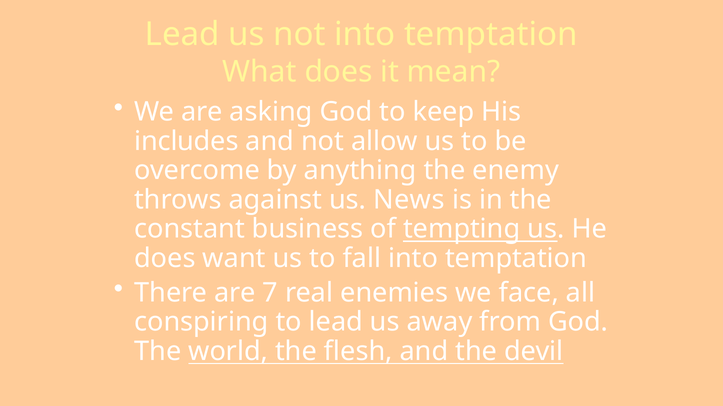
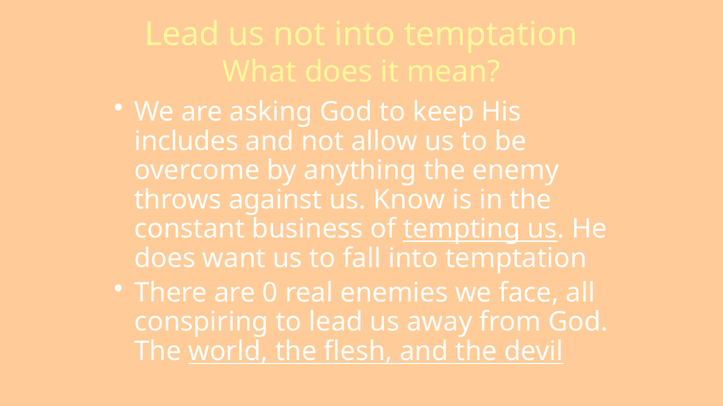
News: News -> Know
7: 7 -> 0
